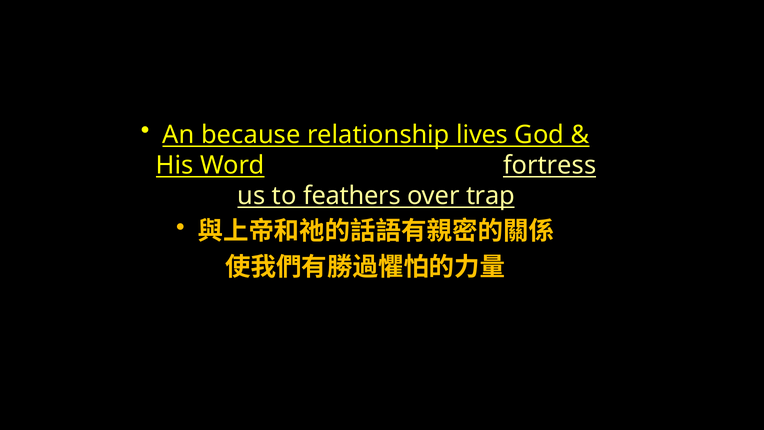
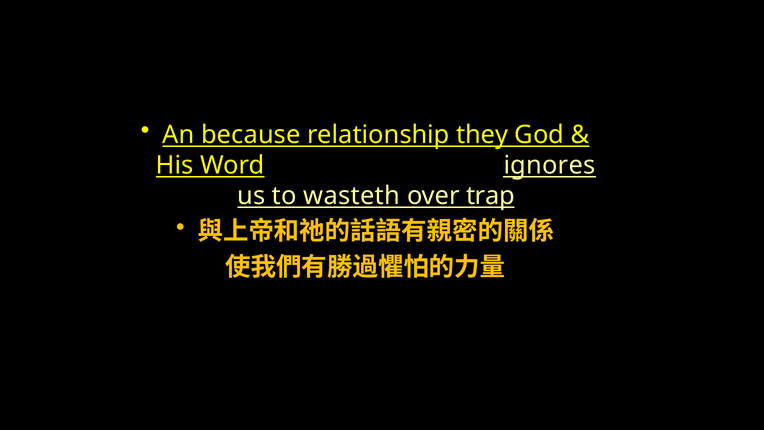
lives: lives -> they
fortress: fortress -> ignores
feathers: feathers -> wasteth
